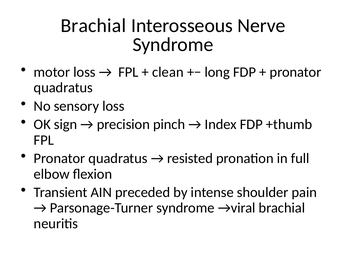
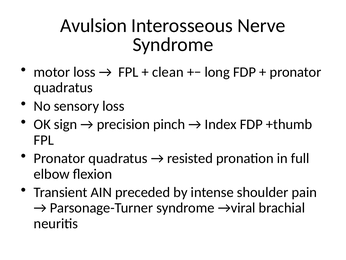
Brachial at (93, 26): Brachial -> Avulsion
